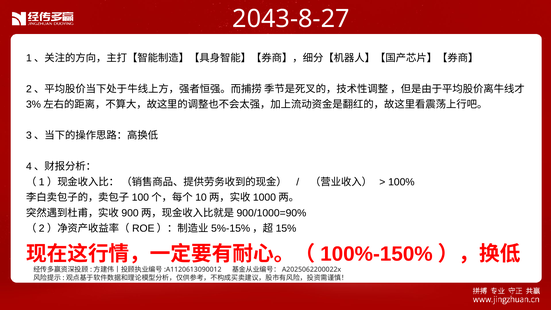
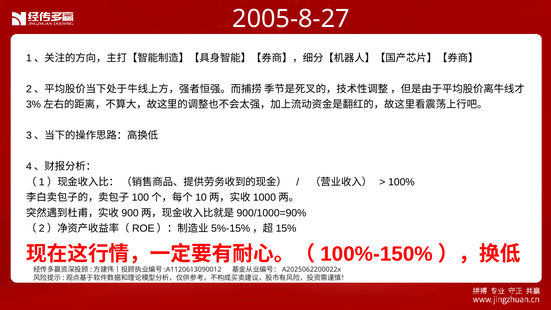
2043-8-27: 2043-8-27 -> 2005-8-27
